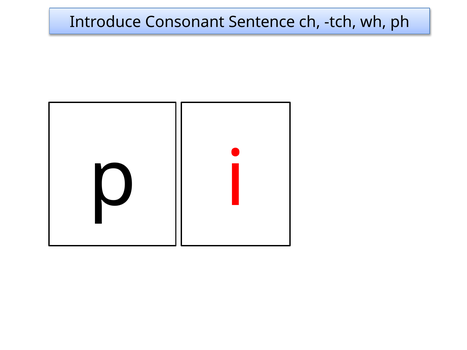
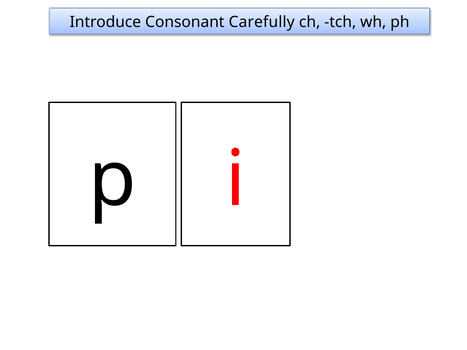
Sentence: Sentence -> Carefully
